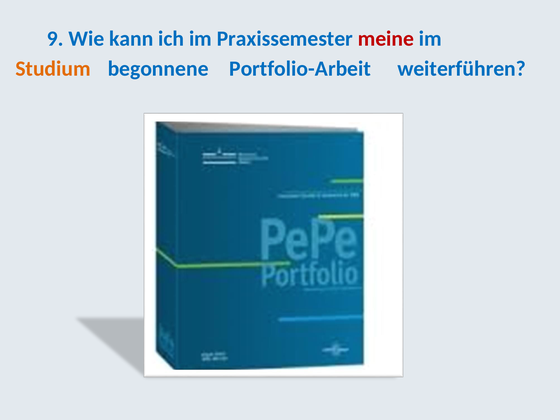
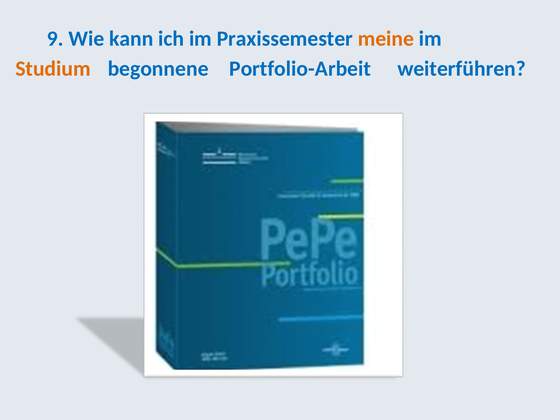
meine colour: red -> orange
